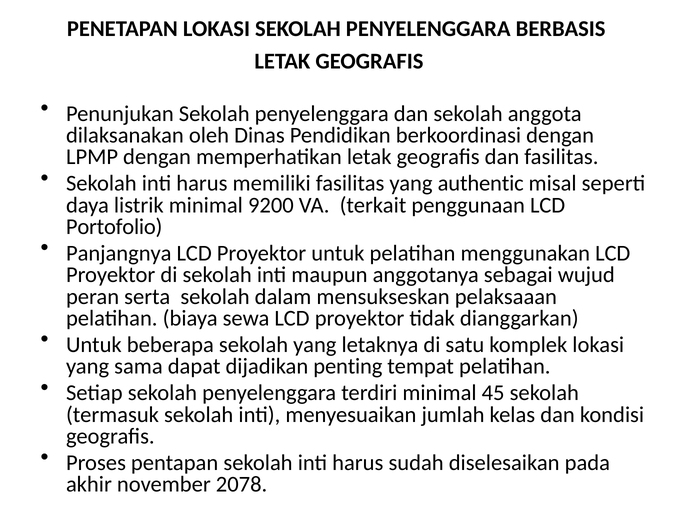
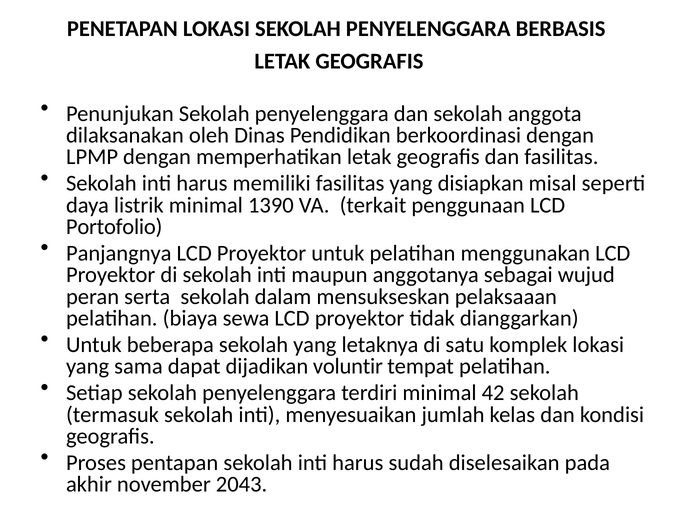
authentic: authentic -> disiapkan
9200: 9200 -> 1390
penting: penting -> voluntir
45: 45 -> 42
2078: 2078 -> 2043
